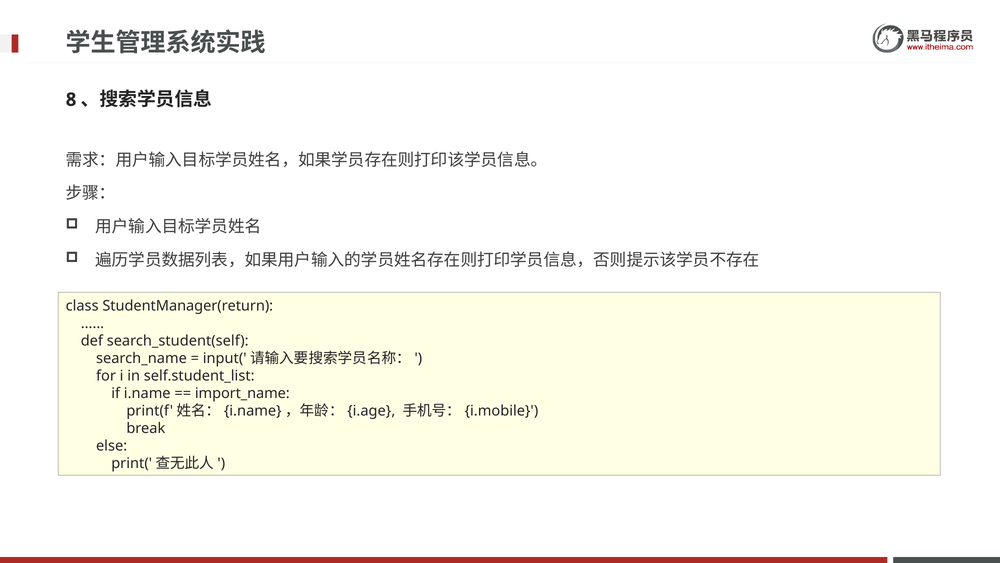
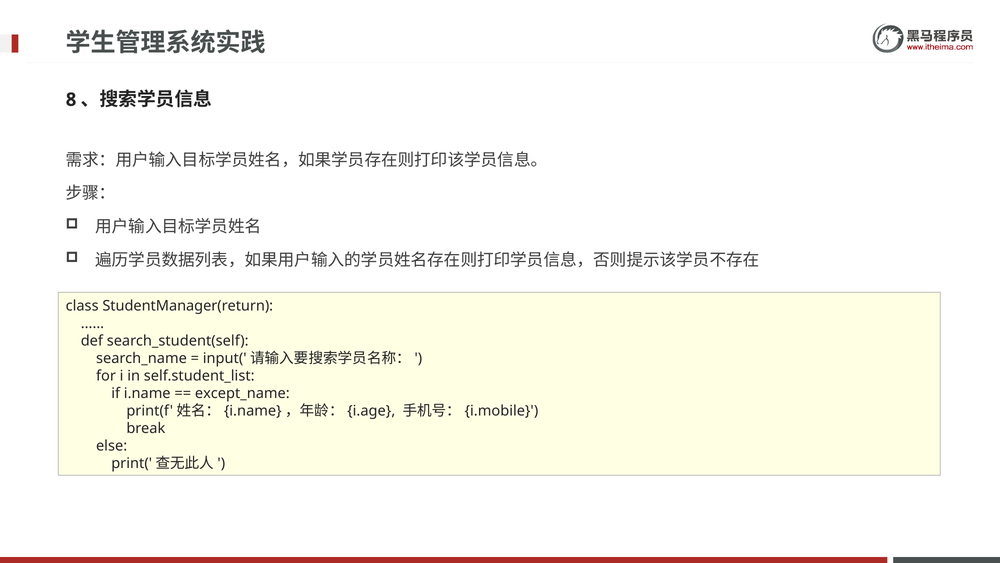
import_name: import_name -> except_name
